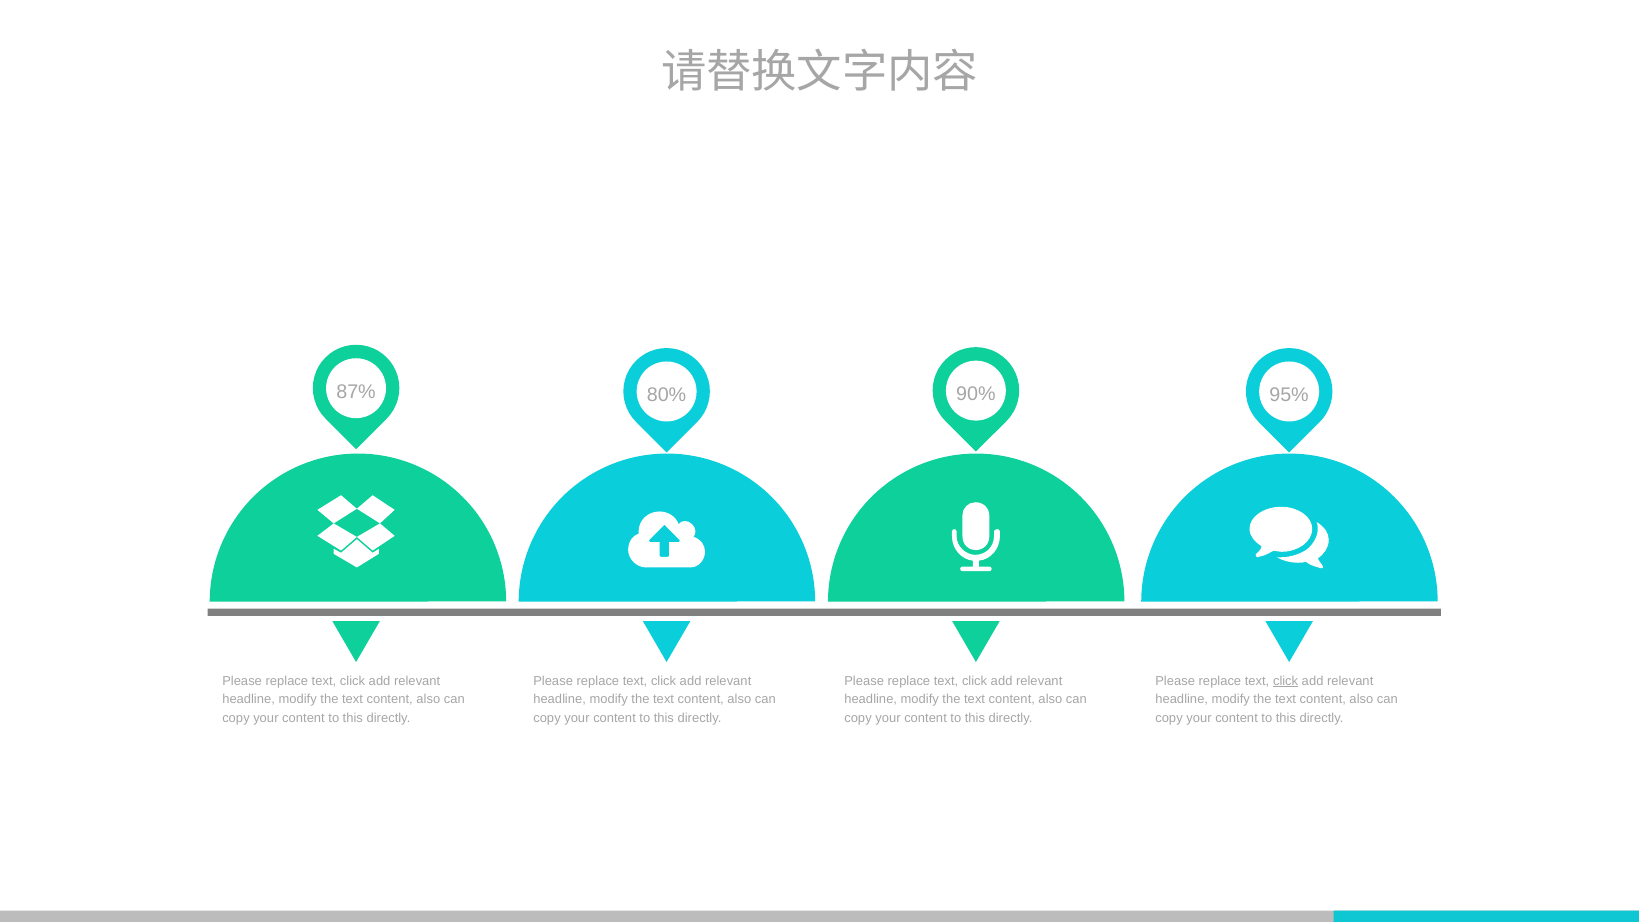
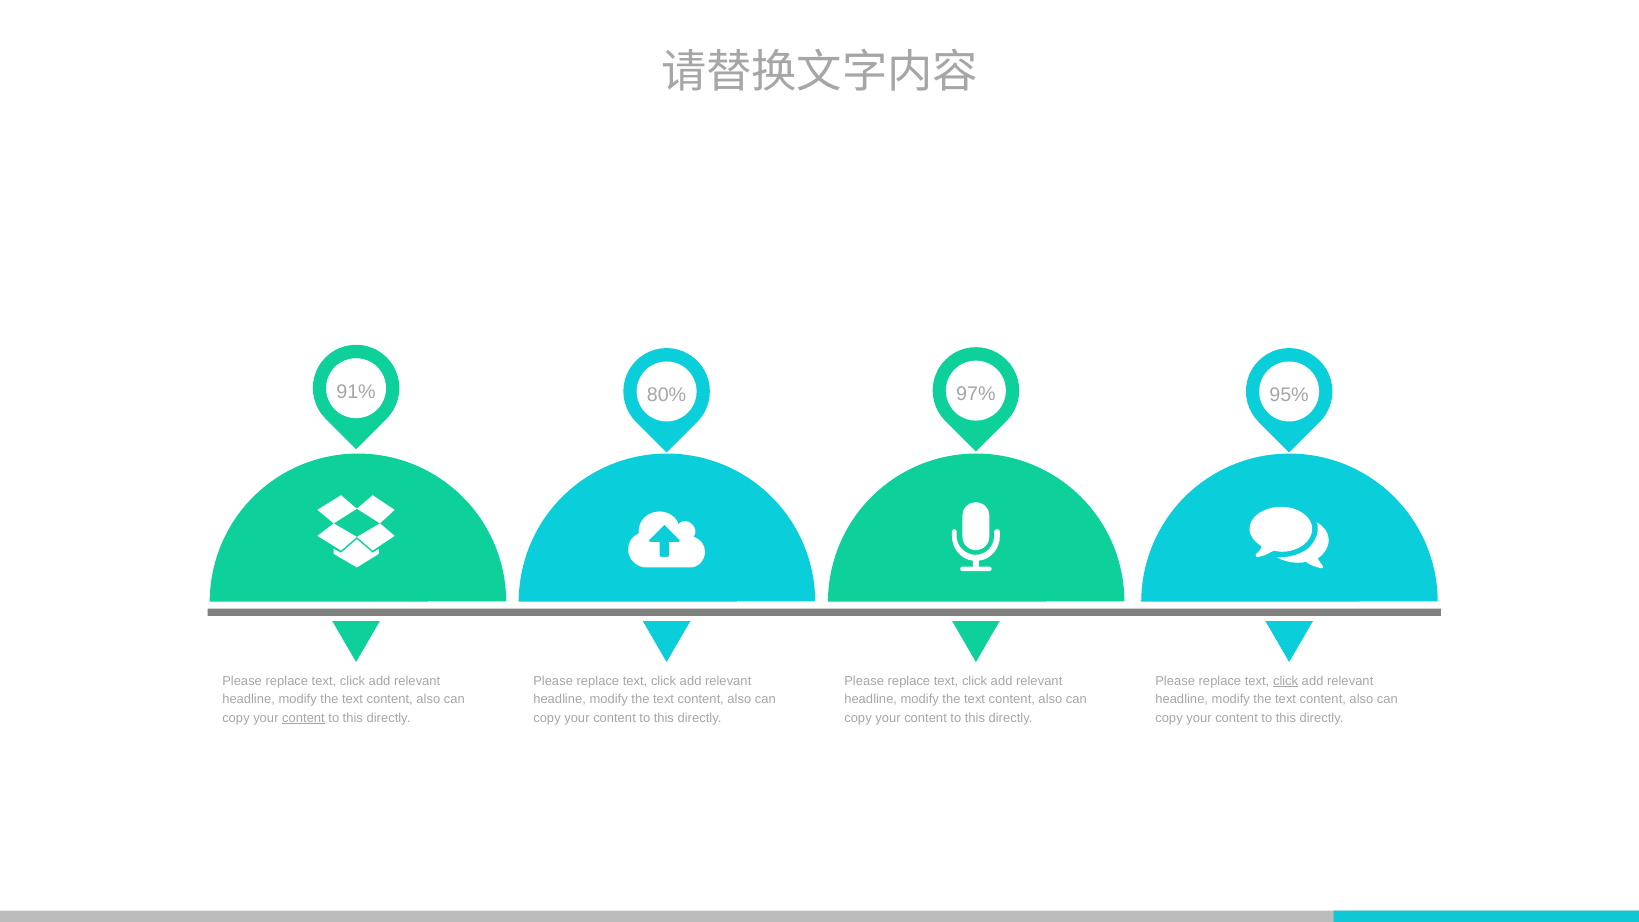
87%: 87% -> 91%
90%: 90% -> 97%
content at (303, 718) underline: none -> present
